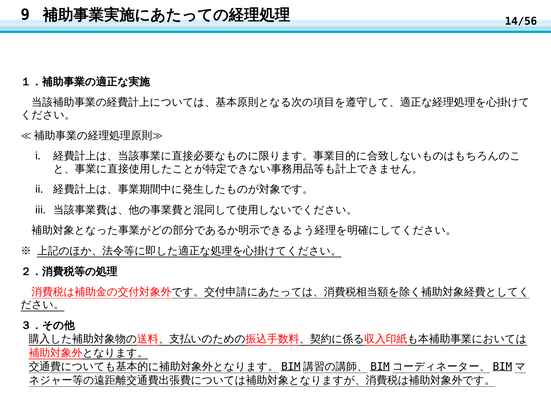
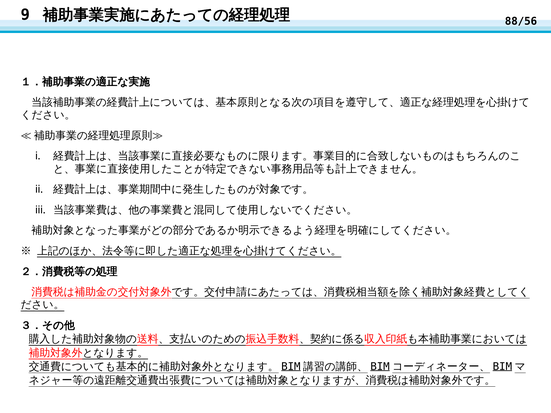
14/56: 14/56 -> 88/56
